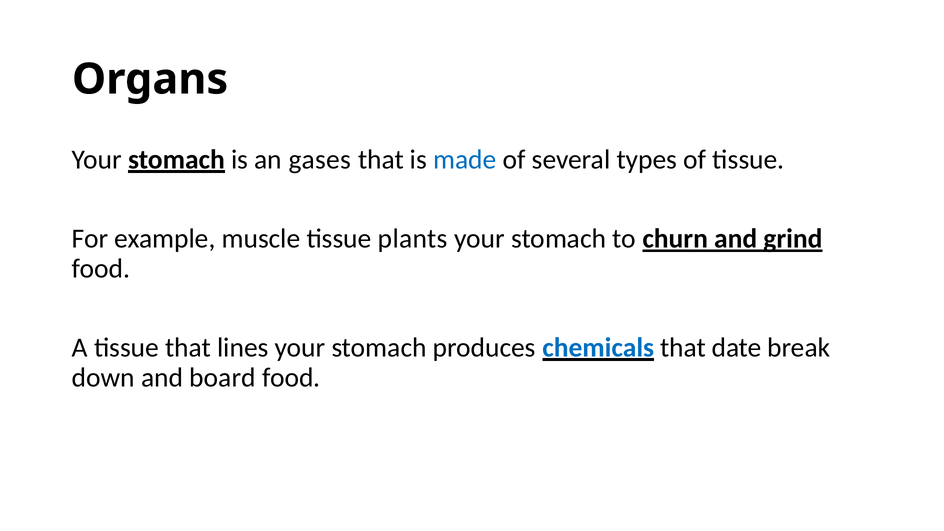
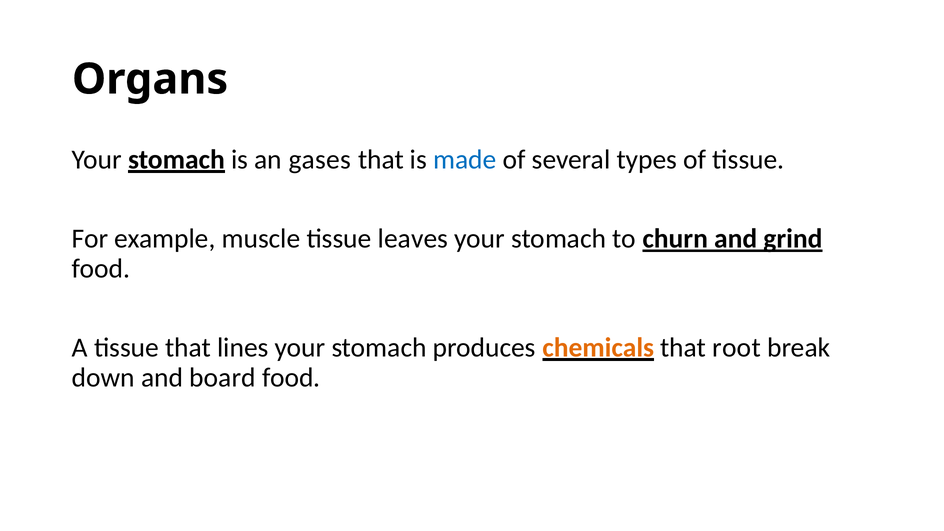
plants: plants -> leaves
chemicals colour: blue -> orange
date: date -> root
